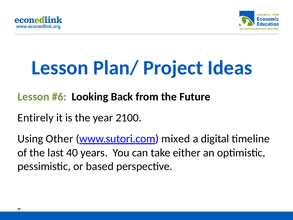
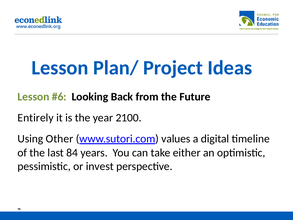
mixed: mixed -> values
40: 40 -> 84
based: based -> invest
